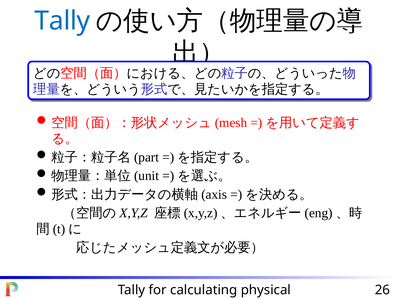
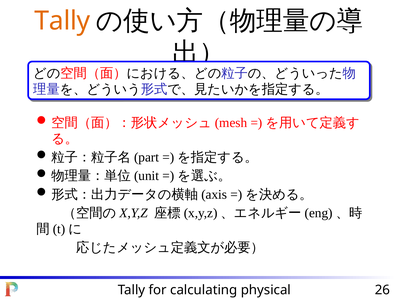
Tally at (62, 21) colour: blue -> orange
